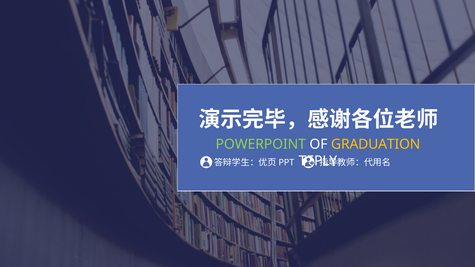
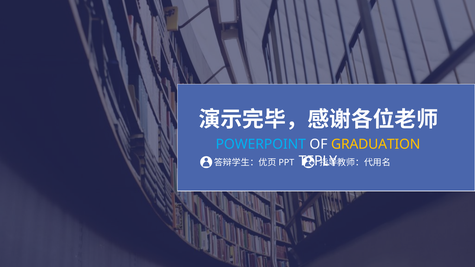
POWERPOINT colour: light green -> light blue
